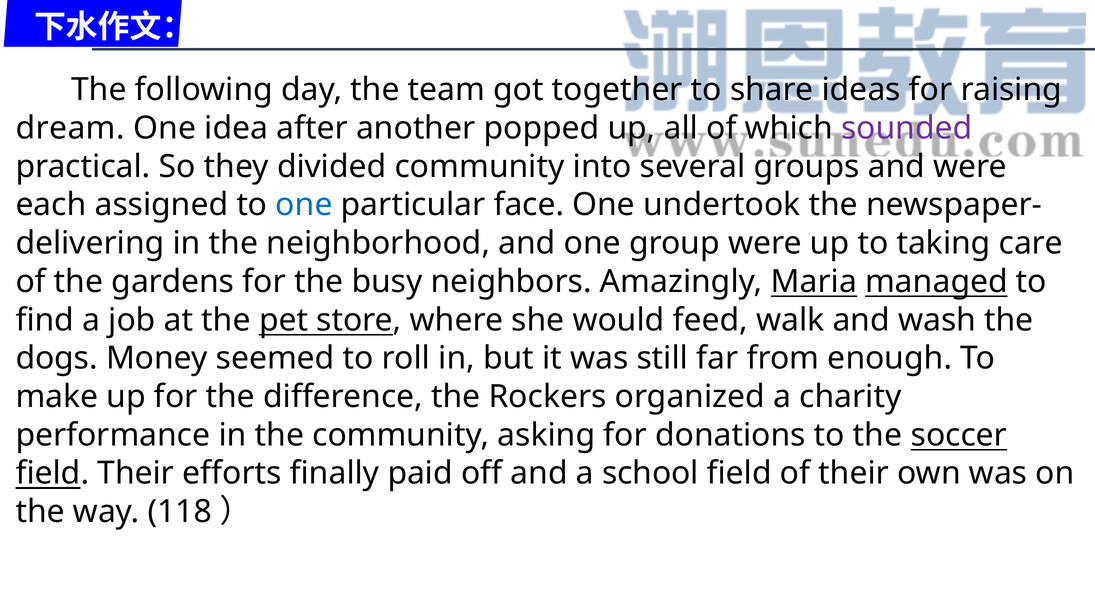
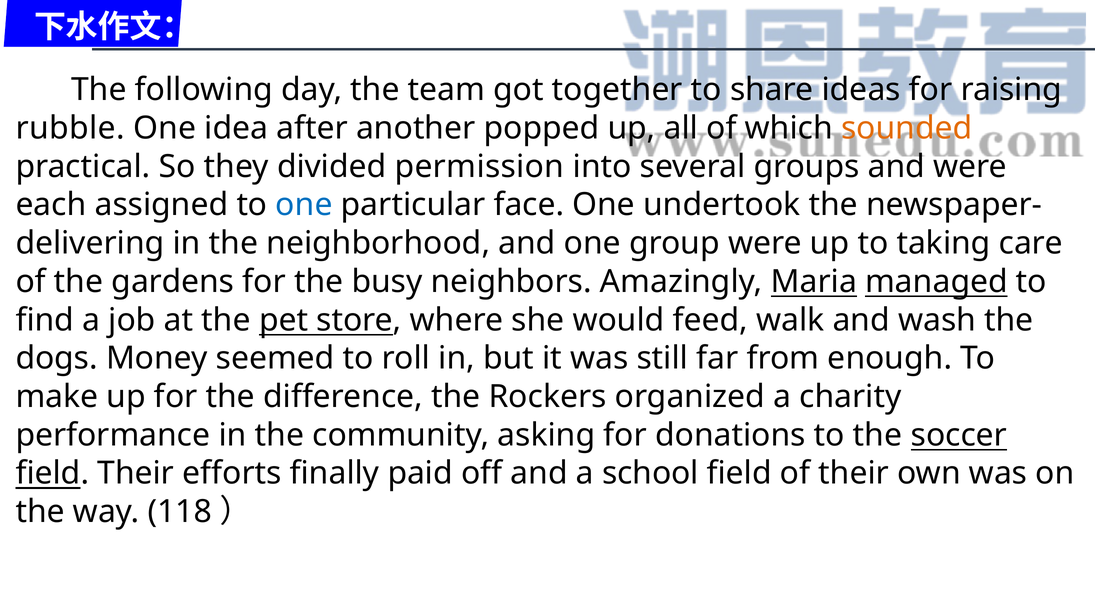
dream: dream -> rubble
sounded colour: purple -> orange
divided community: community -> permission
